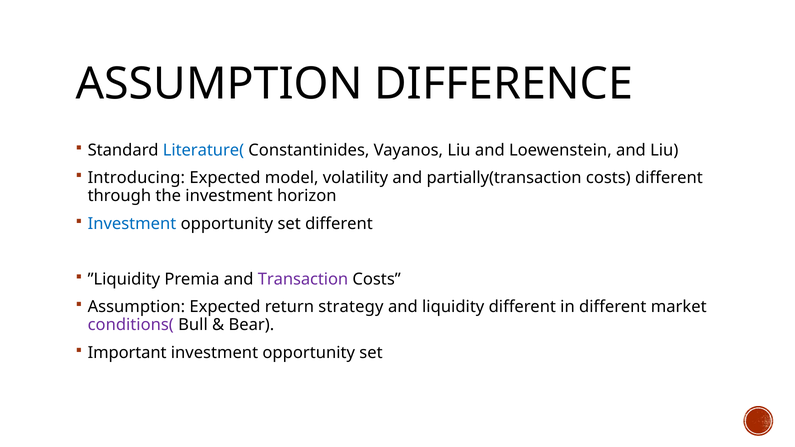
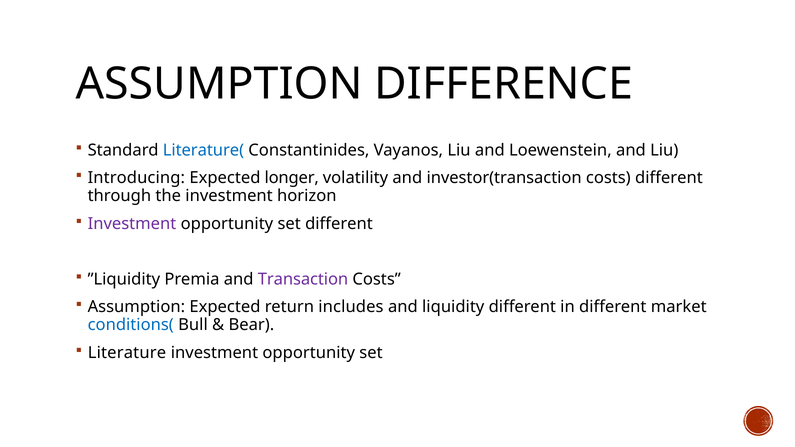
model: model -> longer
partially(transaction: partially(transaction -> investor(transaction
Investment at (132, 224) colour: blue -> purple
strategy: strategy -> includes
conditions( colour: purple -> blue
Important: Important -> Literature
